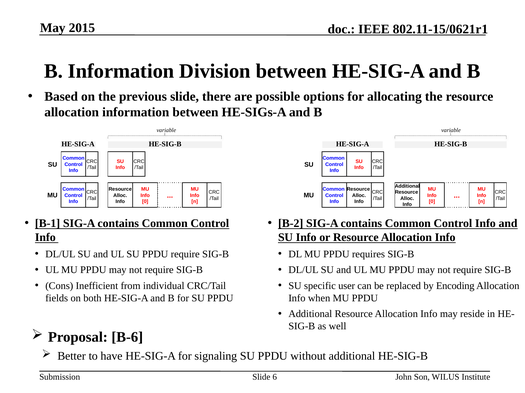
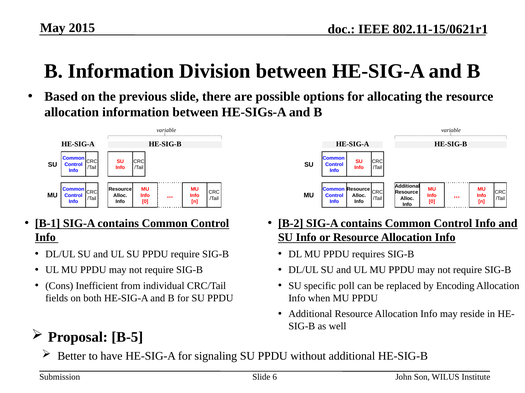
user: user -> poll
B-6: B-6 -> B-5
